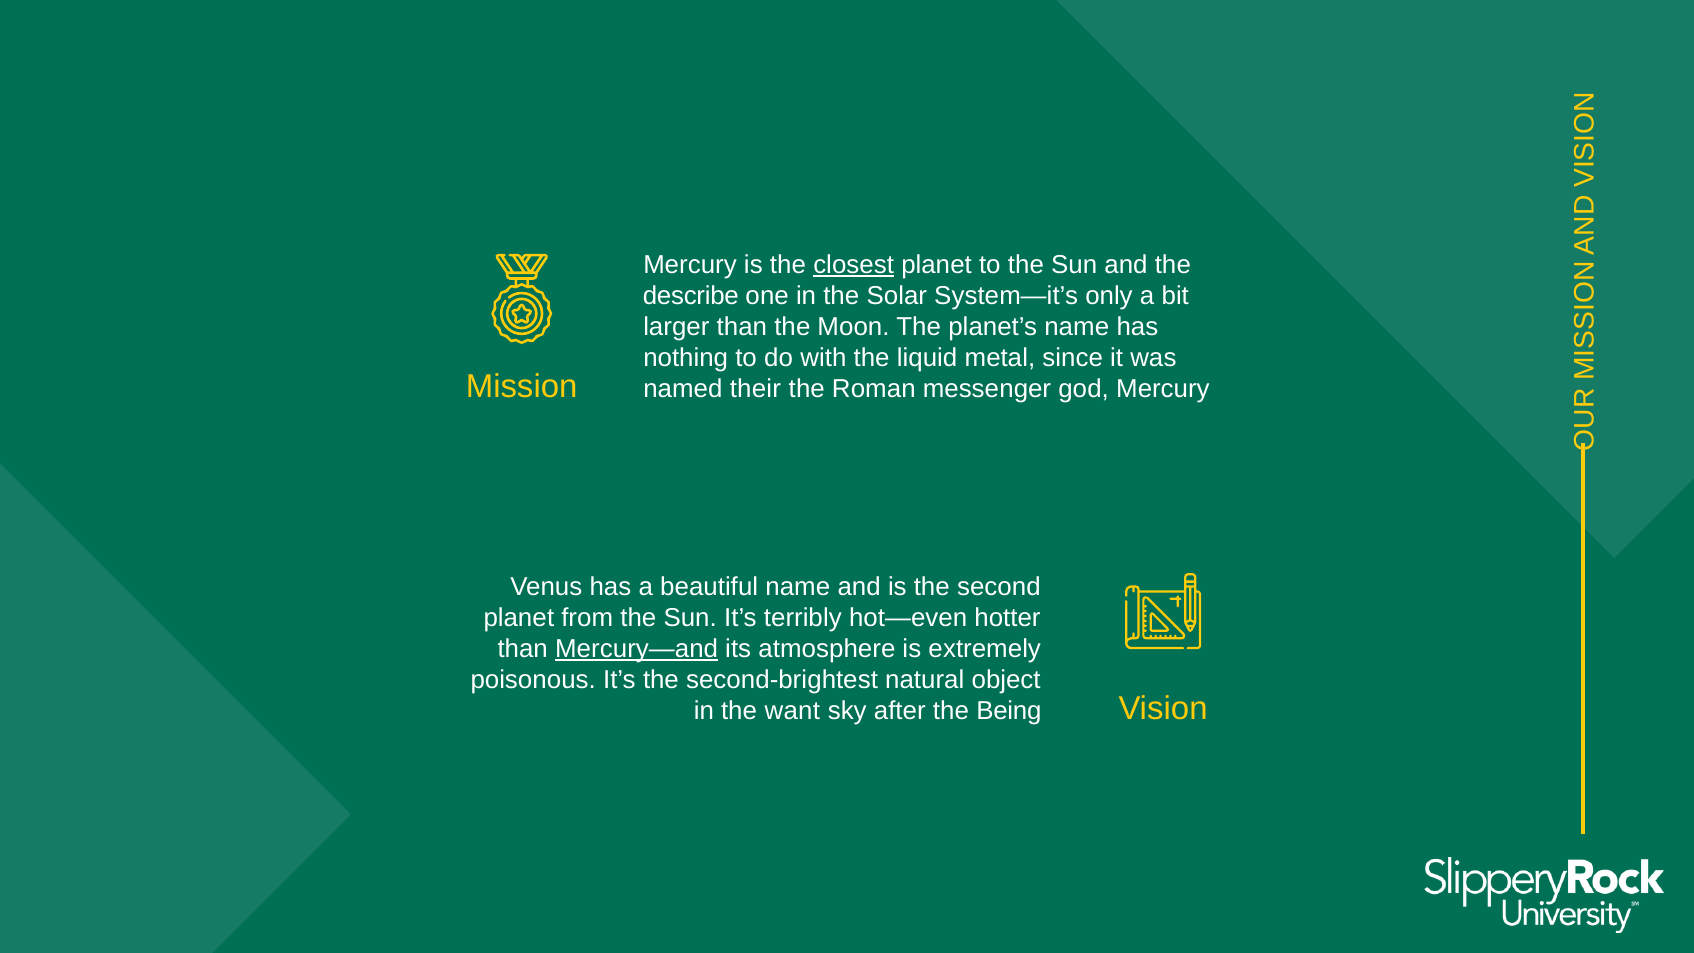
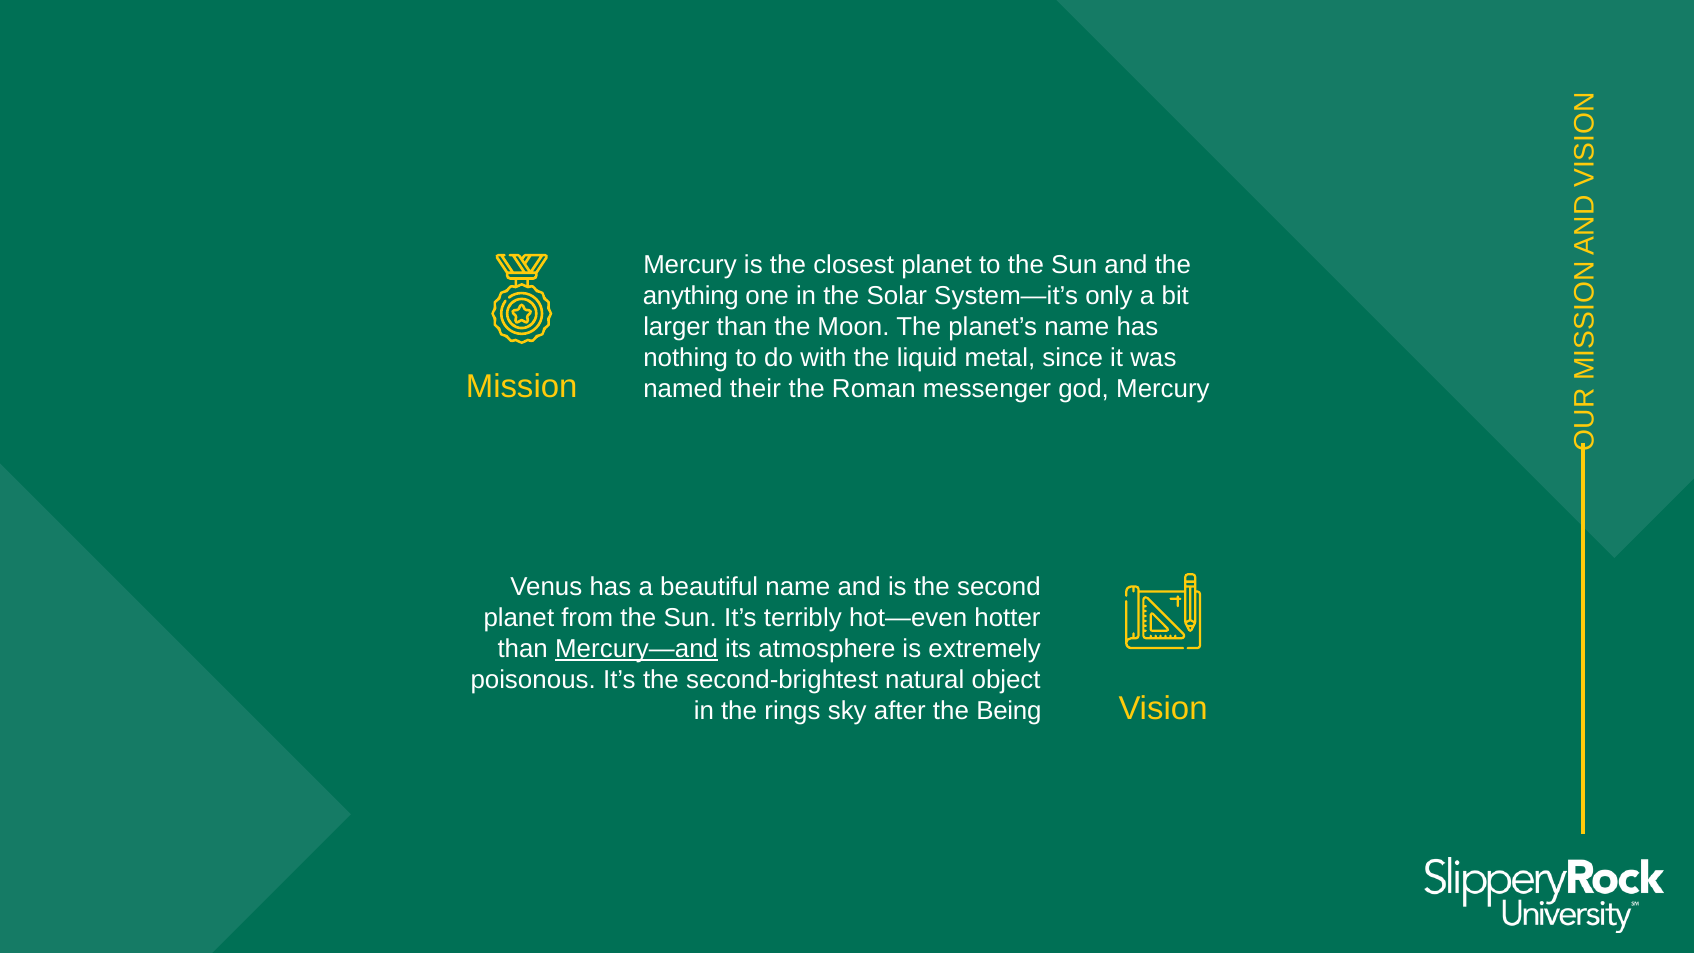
closest underline: present -> none
describe: describe -> anything
want: want -> rings
